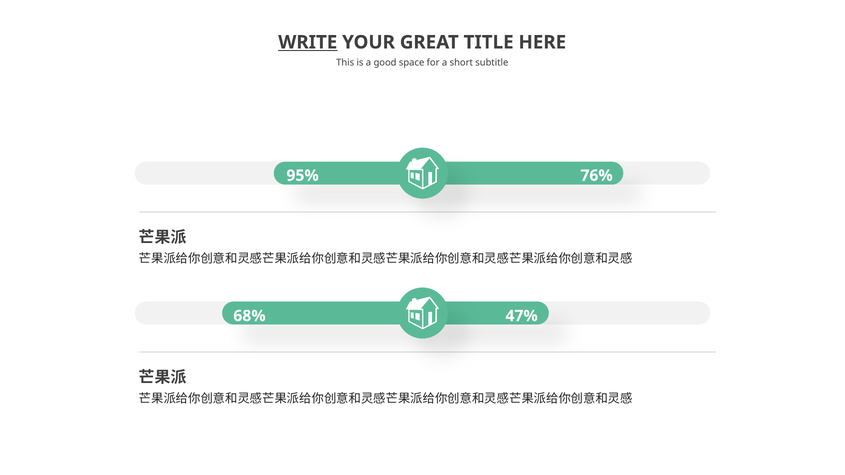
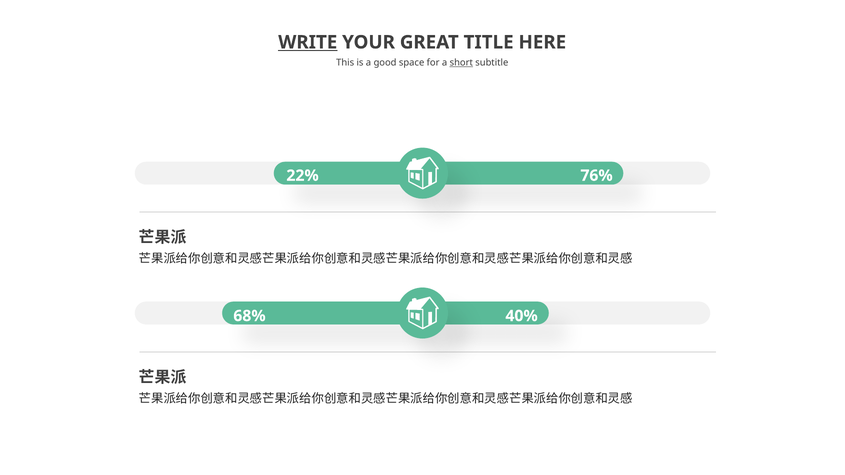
short underline: none -> present
95%: 95% -> 22%
47%: 47% -> 40%
